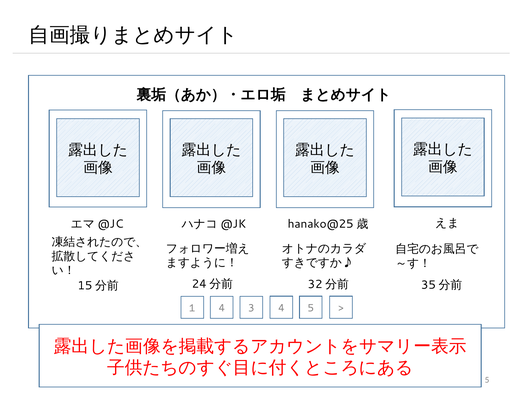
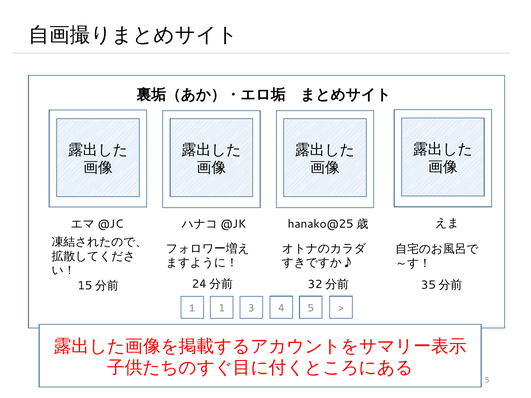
１ 4: 4 -> 1
